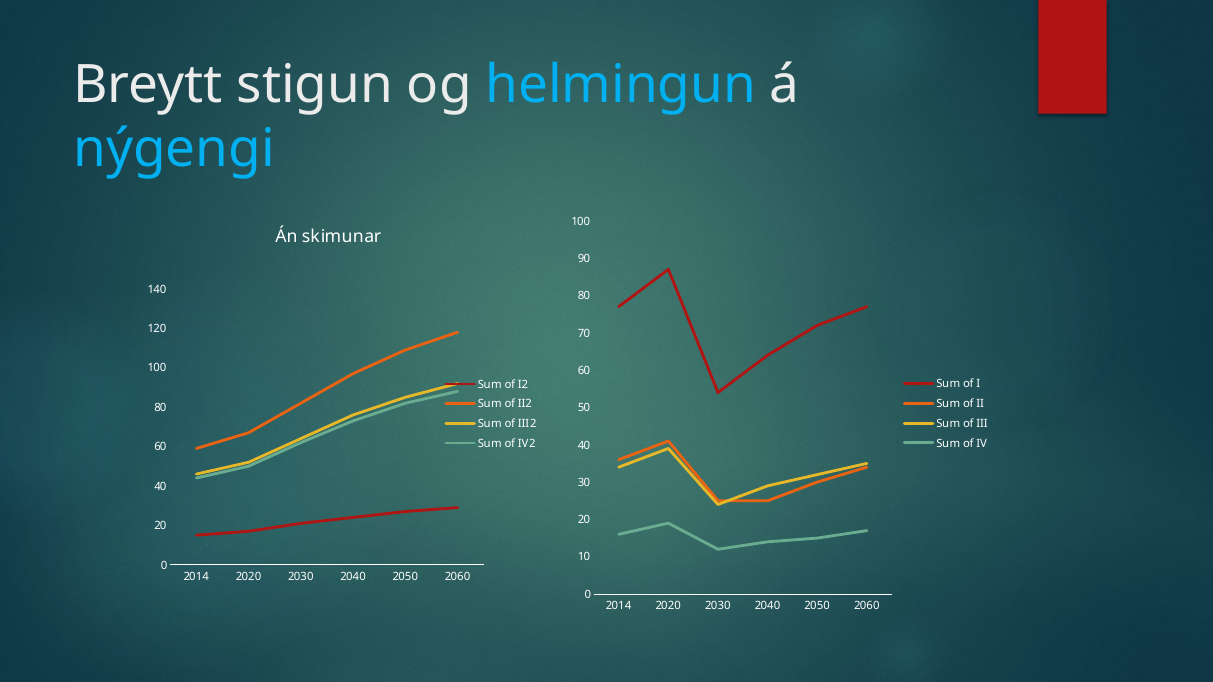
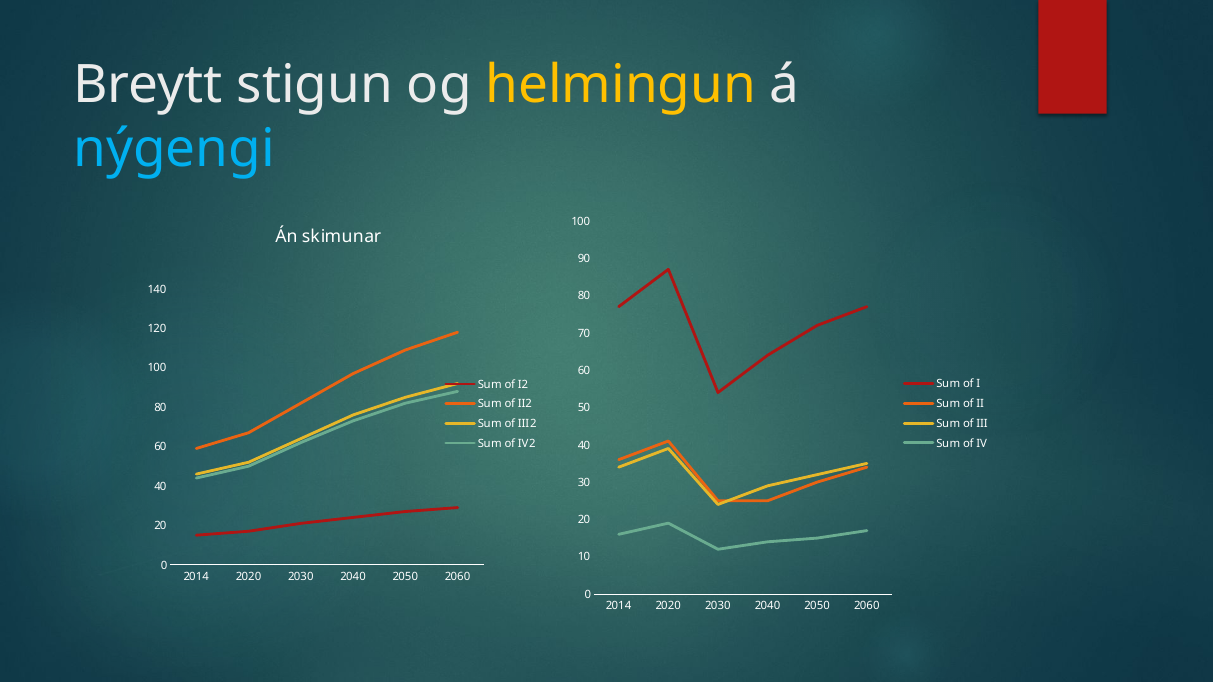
helmingun colour: light blue -> yellow
